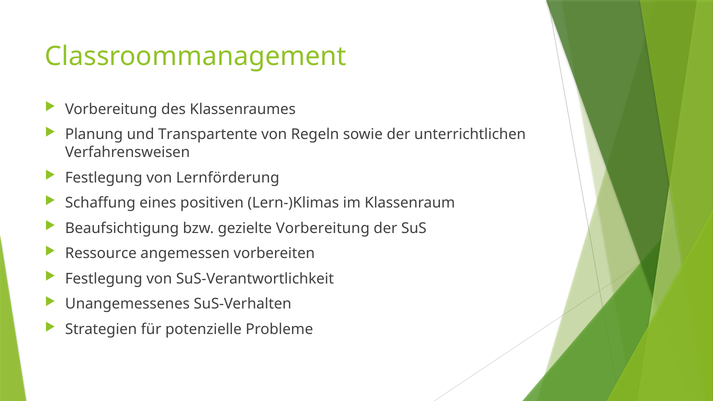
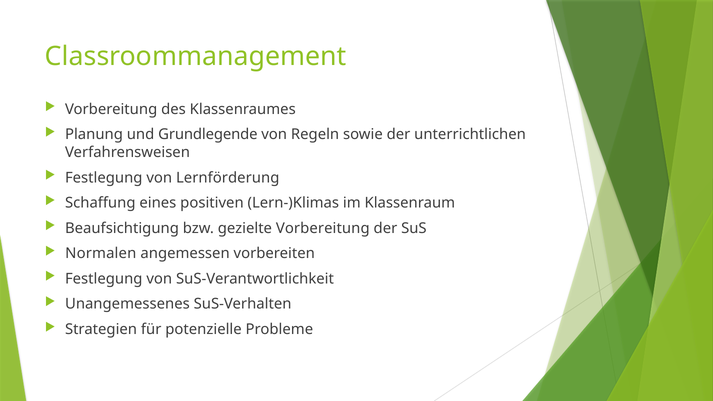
Transpartente: Transpartente -> Grundlegende
Ressource: Ressource -> Normalen
